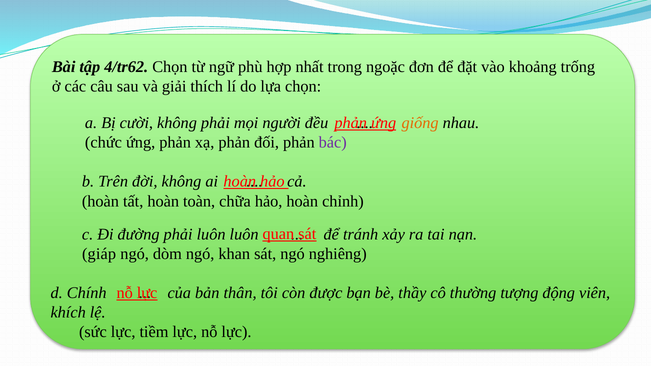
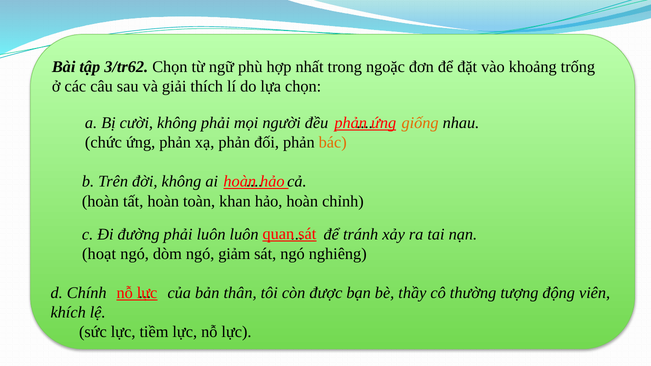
4/tr62: 4/tr62 -> 3/tr62
bác colour: purple -> orange
chữa: chữa -> khan
giáp: giáp -> hoạt
khan: khan -> giảm
